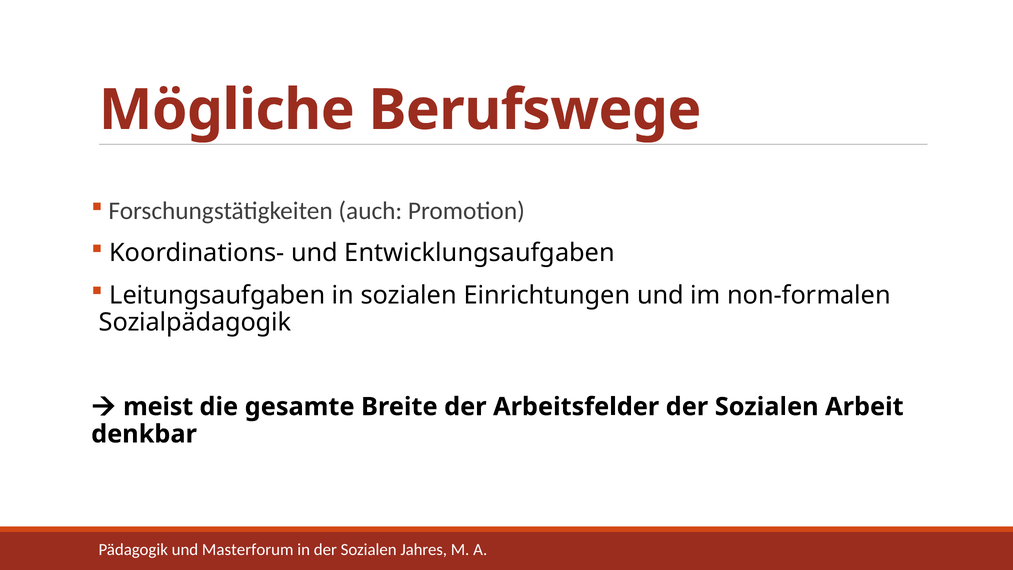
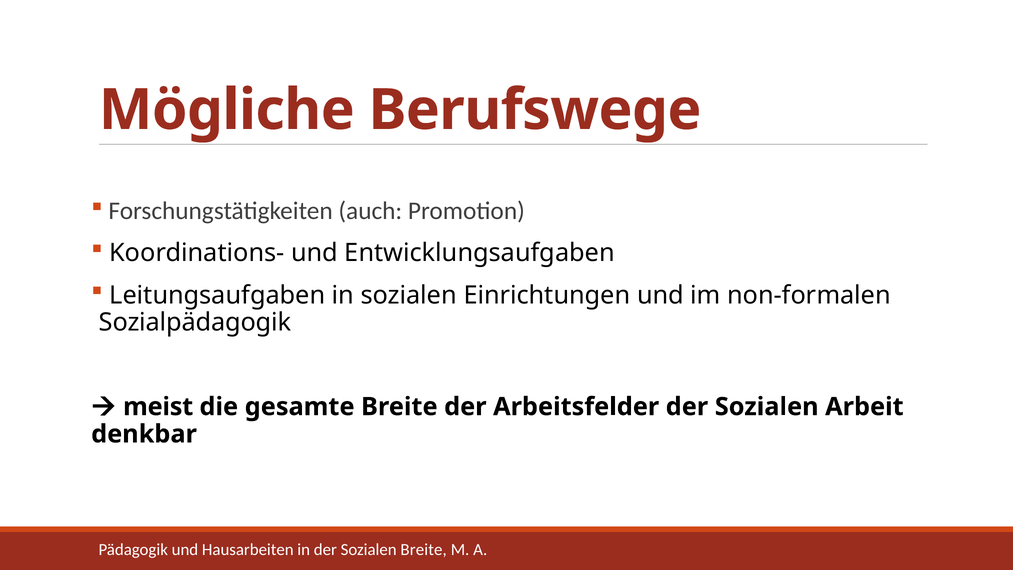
Masterforum: Masterforum -> Hausarbeiten
Sozialen Jahres: Jahres -> Breite
